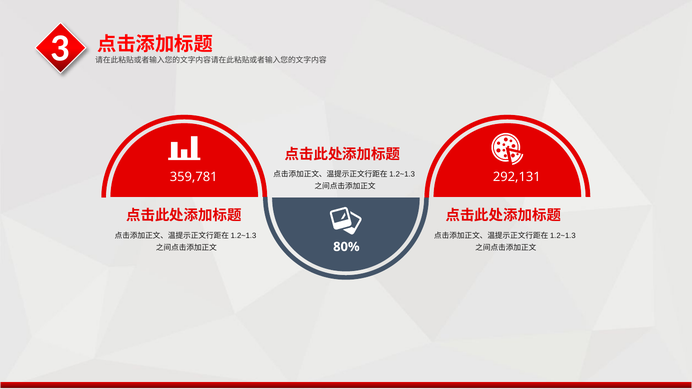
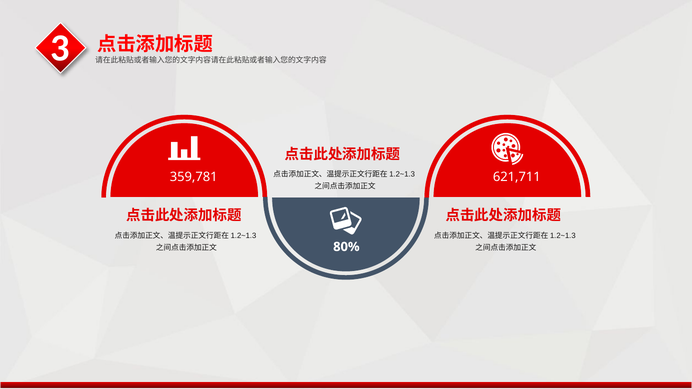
292,131: 292,131 -> 621,711
